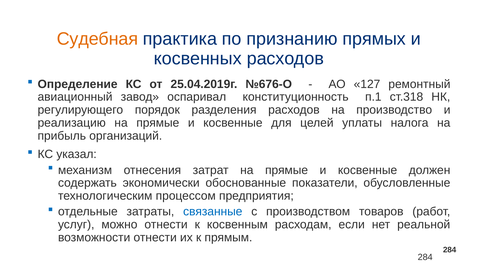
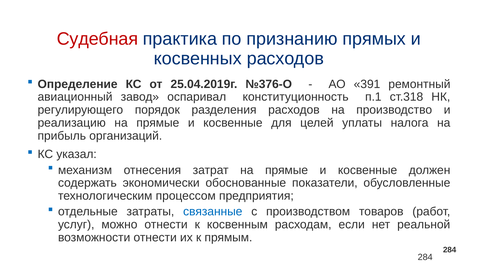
Судебная colour: orange -> red
№676-О: №676-О -> №376-О
127: 127 -> 391
